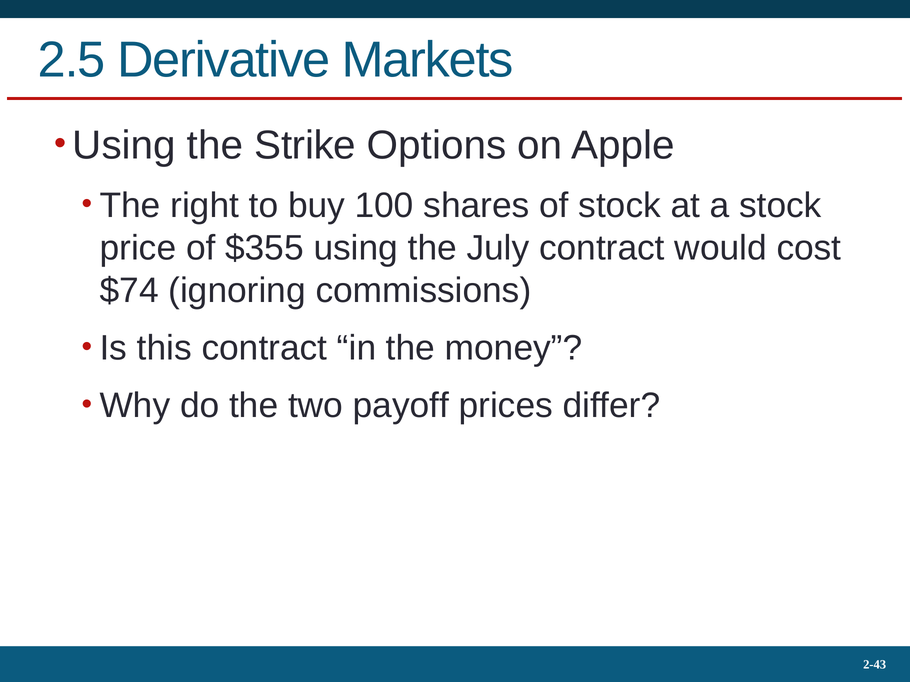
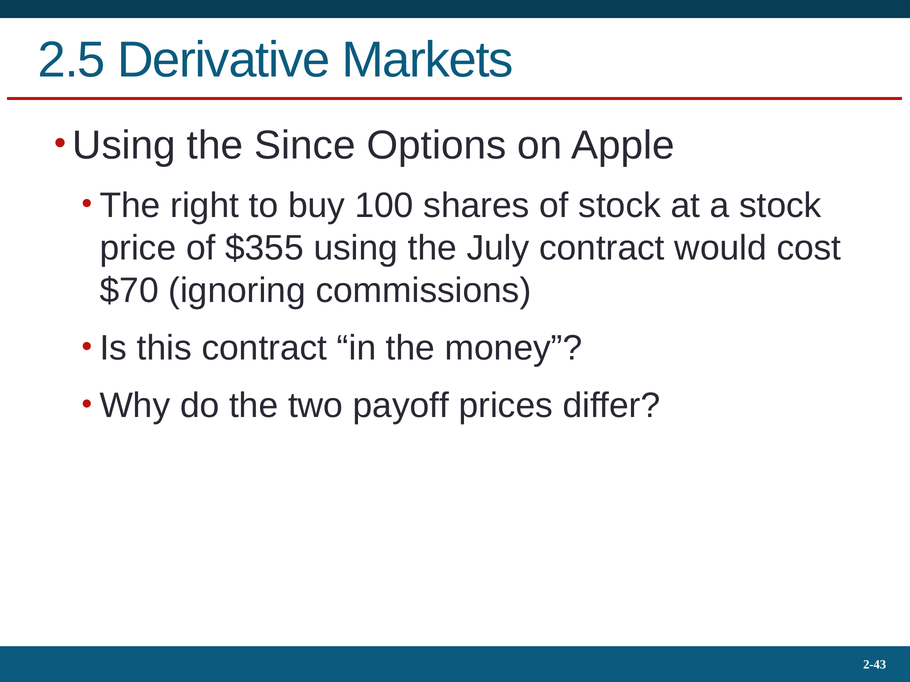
Strike: Strike -> Since
$74: $74 -> $70
